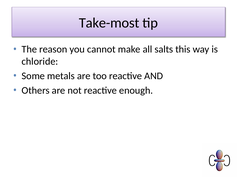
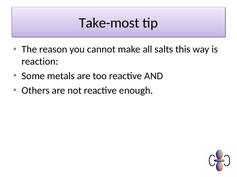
chloride: chloride -> reaction
